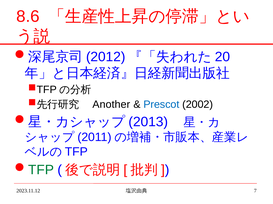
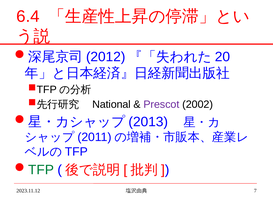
8.6: 8.6 -> 6.4
Another: Another -> National
Prescot colour: blue -> purple
